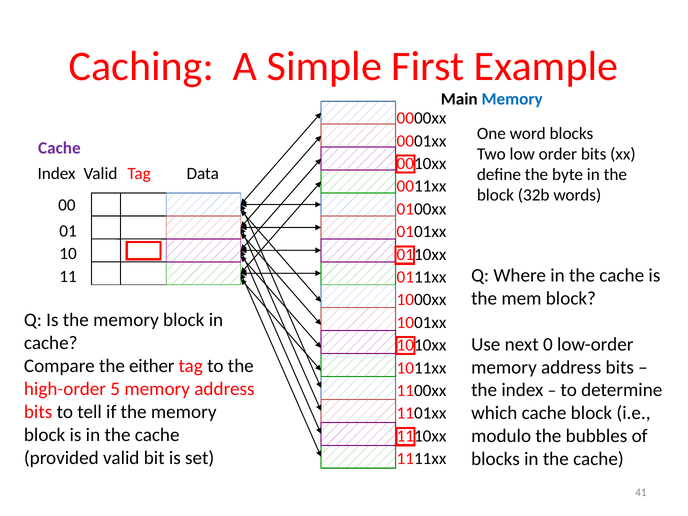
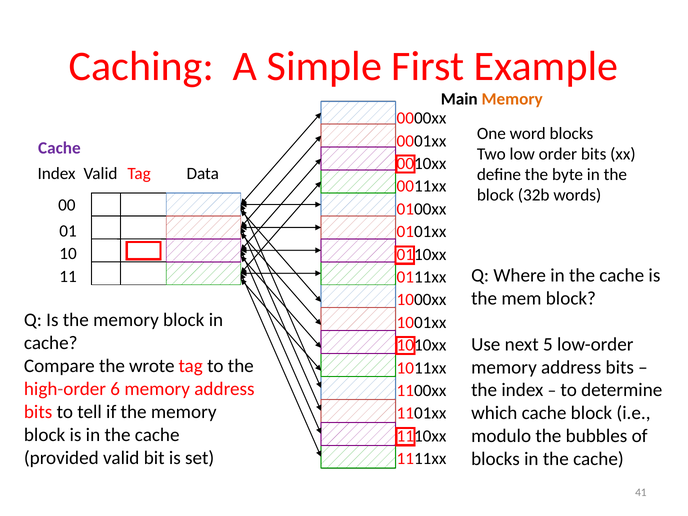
Memory at (512, 99) colour: blue -> orange
0: 0 -> 5
either: either -> wrote
5: 5 -> 6
